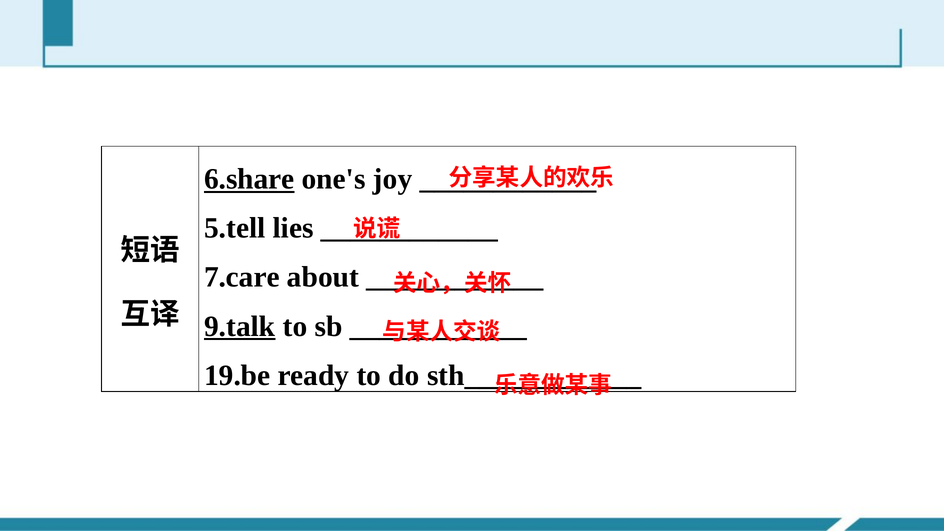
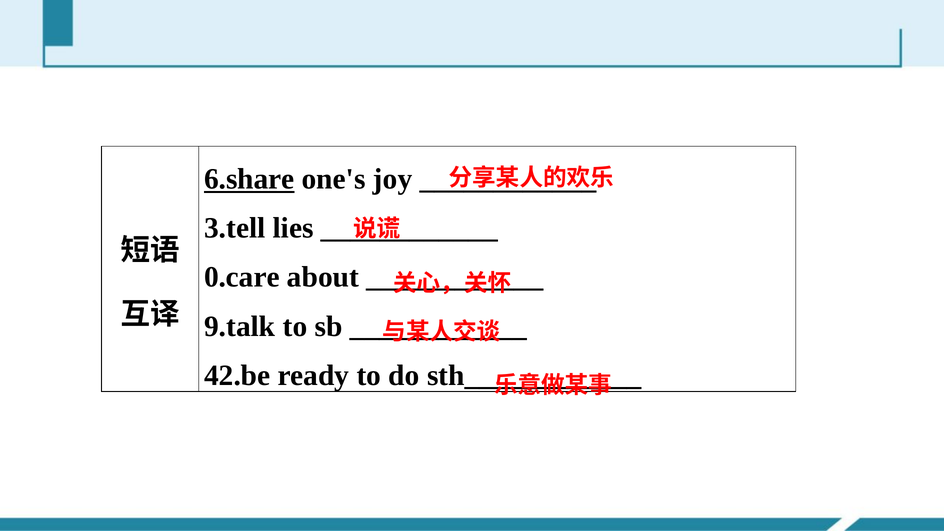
5.tell: 5.tell -> 3.tell
7.care: 7.care -> 0.care
9.talk underline: present -> none
19.be: 19.be -> 42.be
